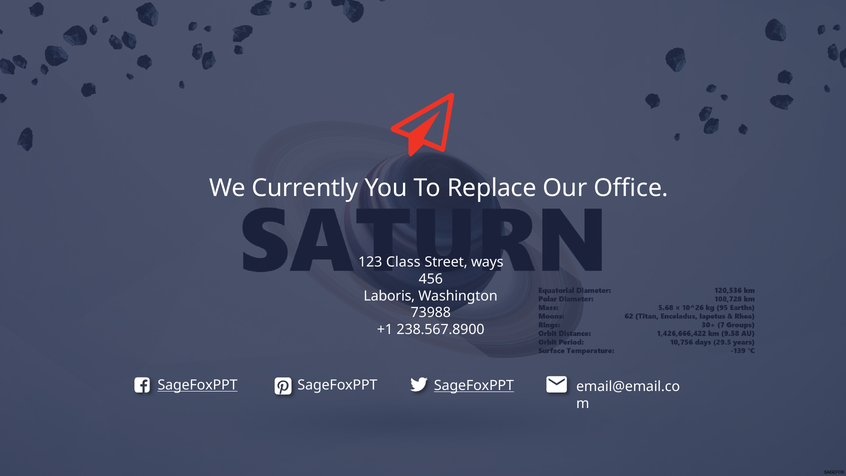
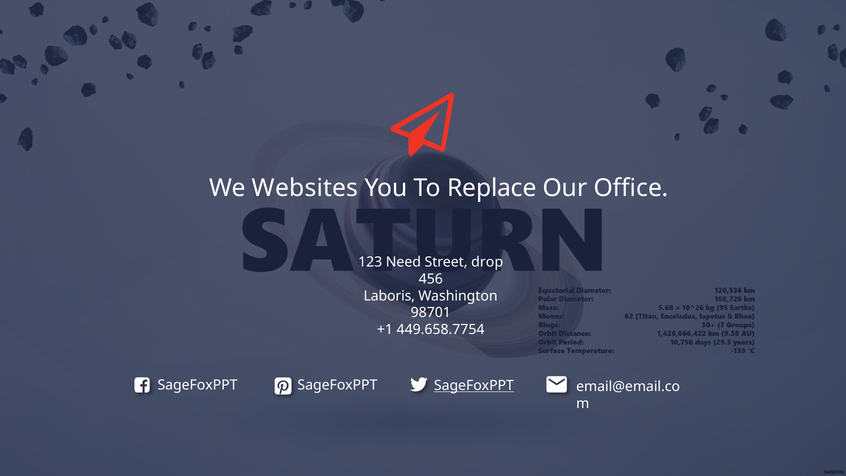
Currently: Currently -> Websites
Class: Class -> Need
ways: ways -> drop
73988: 73988 -> 98701
238.567.8900: 238.567.8900 -> 449.658.7754
SageFoxPPT at (198, 385) underline: present -> none
